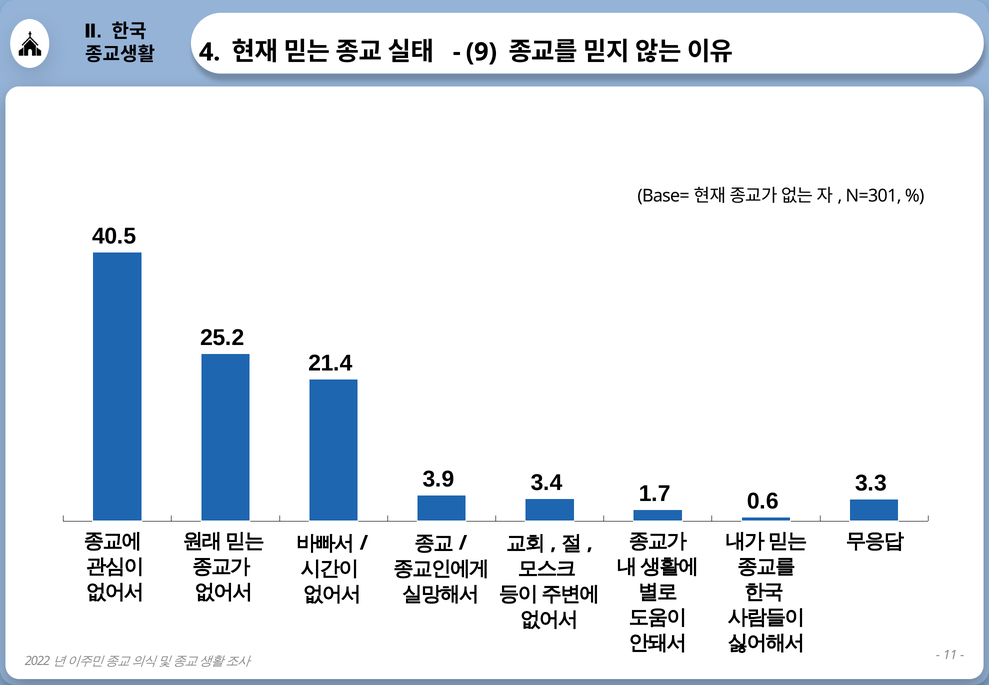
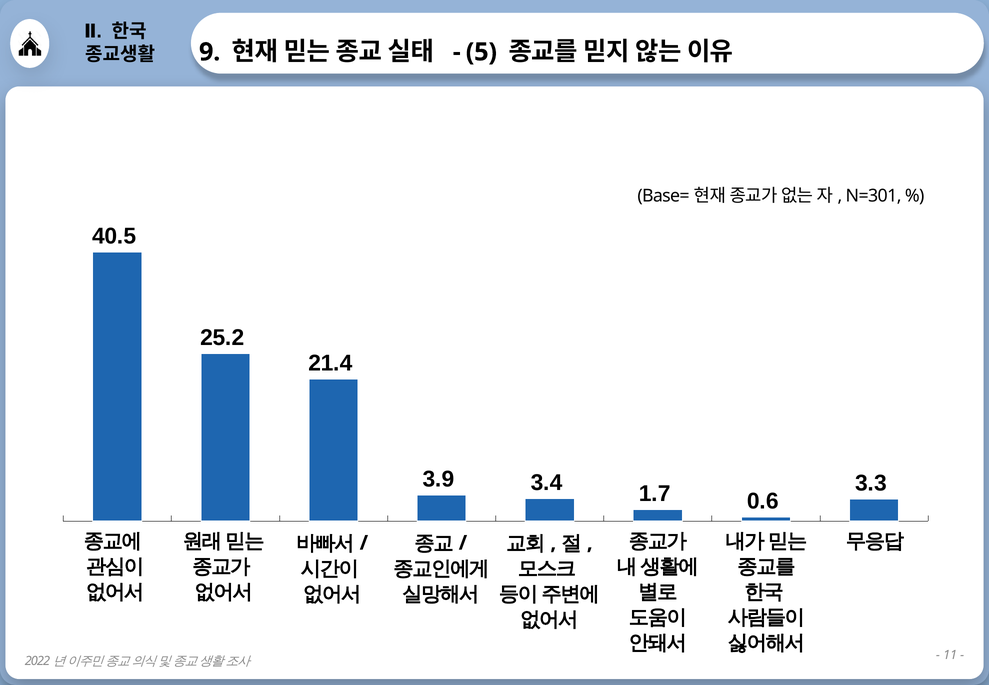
4: 4 -> 9
9: 9 -> 5
